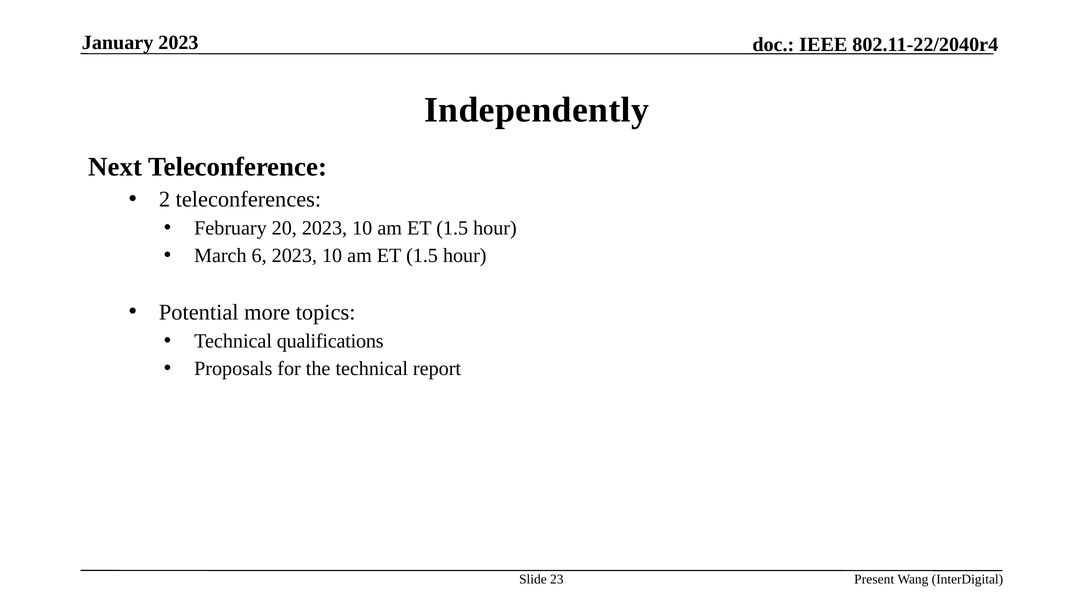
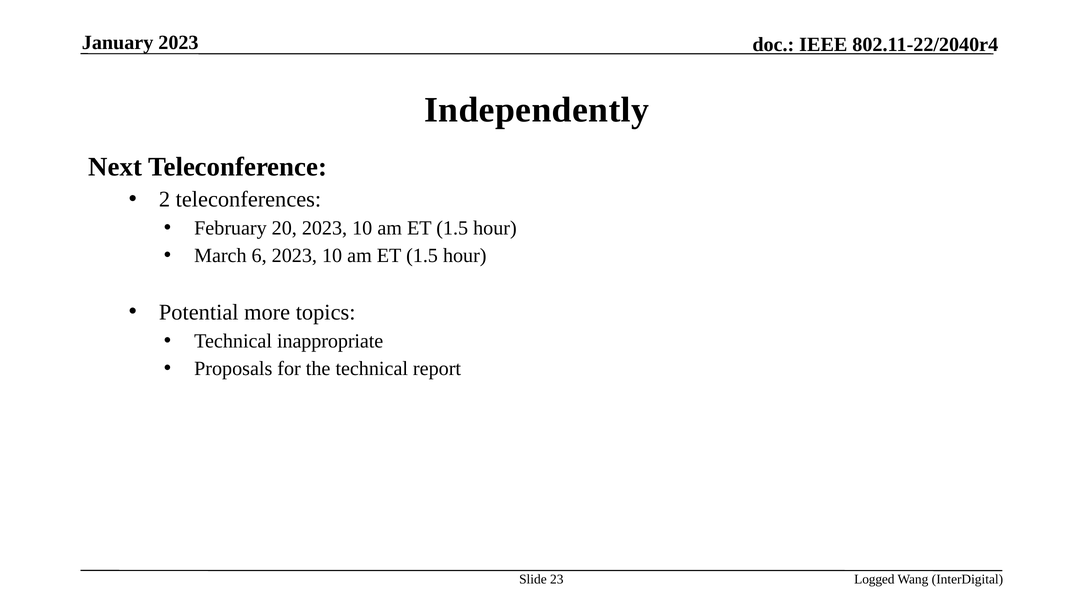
qualifications: qualifications -> inappropriate
Present: Present -> Logged
